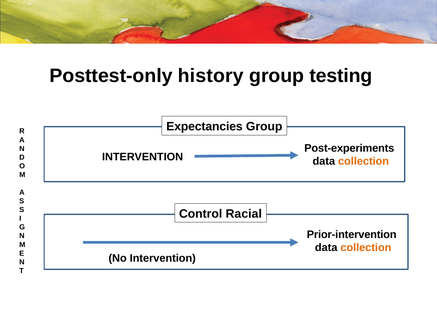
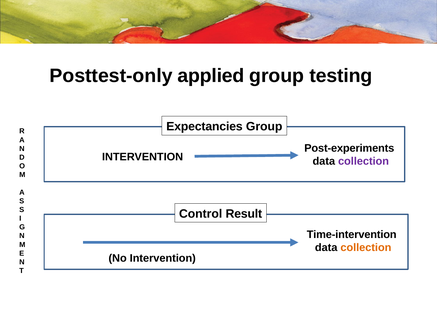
history: history -> applied
collection at (364, 162) colour: orange -> purple
Racial: Racial -> Result
Prior-intervention: Prior-intervention -> Time-intervention
